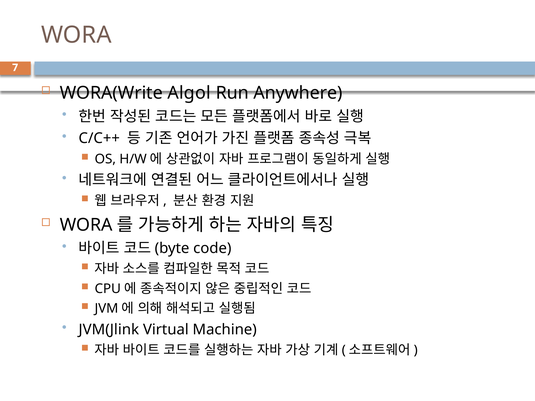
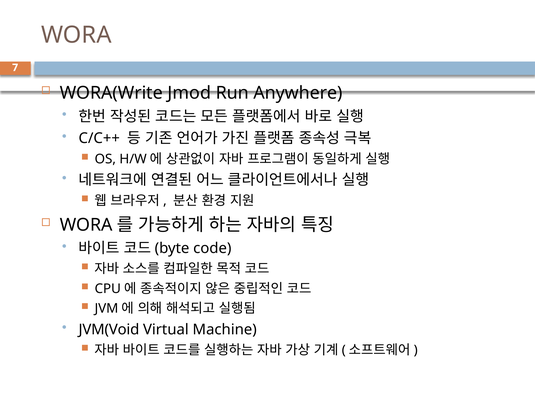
Algol: Algol -> Jmod
JVM(Jlink: JVM(Jlink -> JVM(Void
